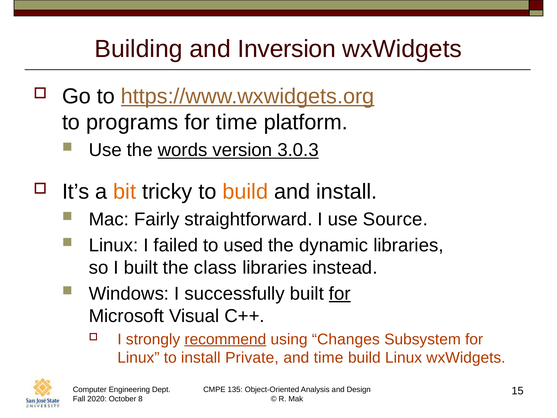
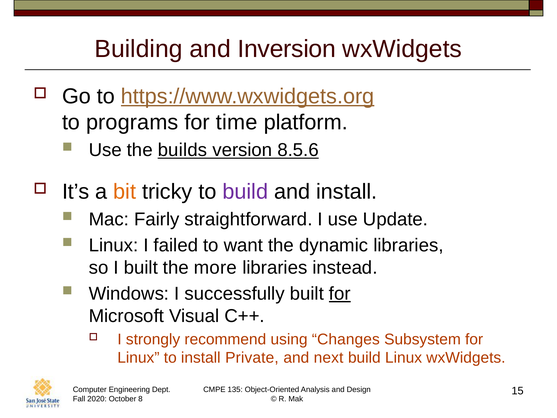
words: words -> builds
3.0.3: 3.0.3 -> 8.5.6
build at (245, 192) colour: orange -> purple
Source: Source -> Update
used: used -> want
class: class -> more
recommend underline: present -> none
and time: time -> next
